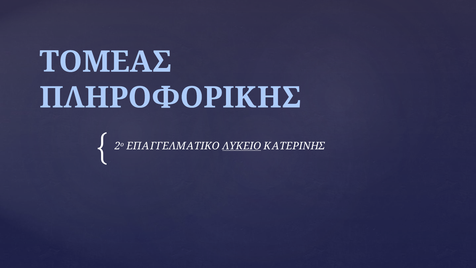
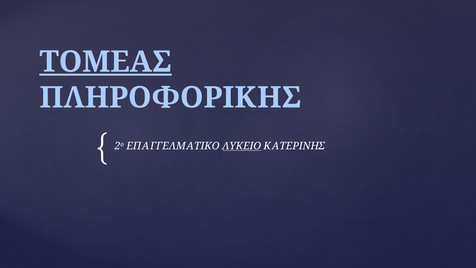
ΤΟΜΕΑΣ underline: none -> present
